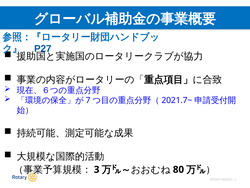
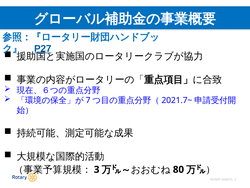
P27 underline: none -> present
